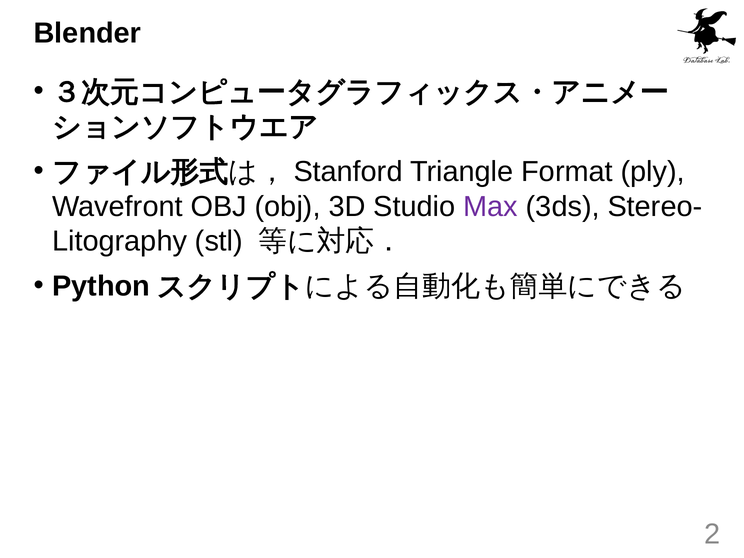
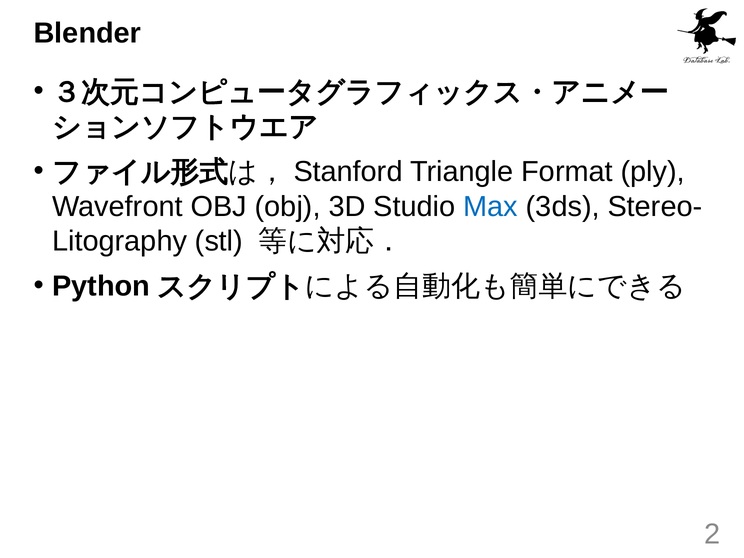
Max colour: purple -> blue
